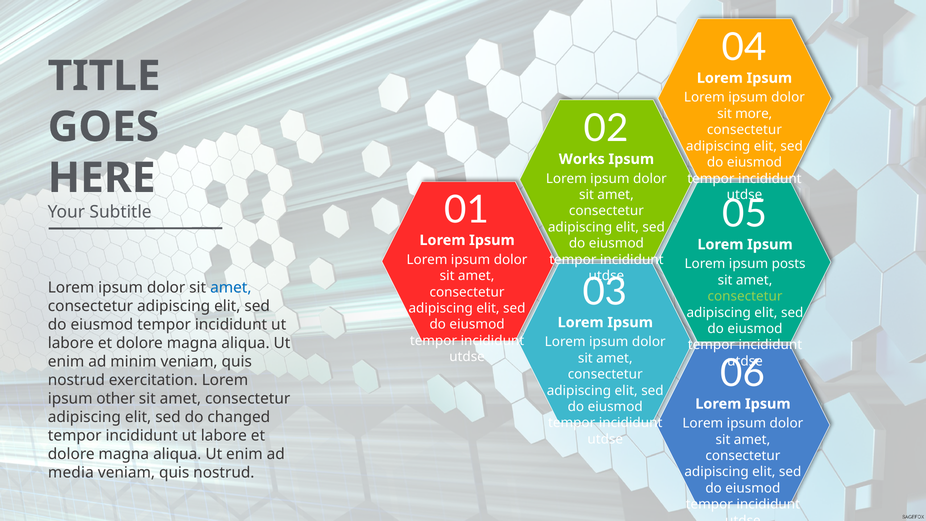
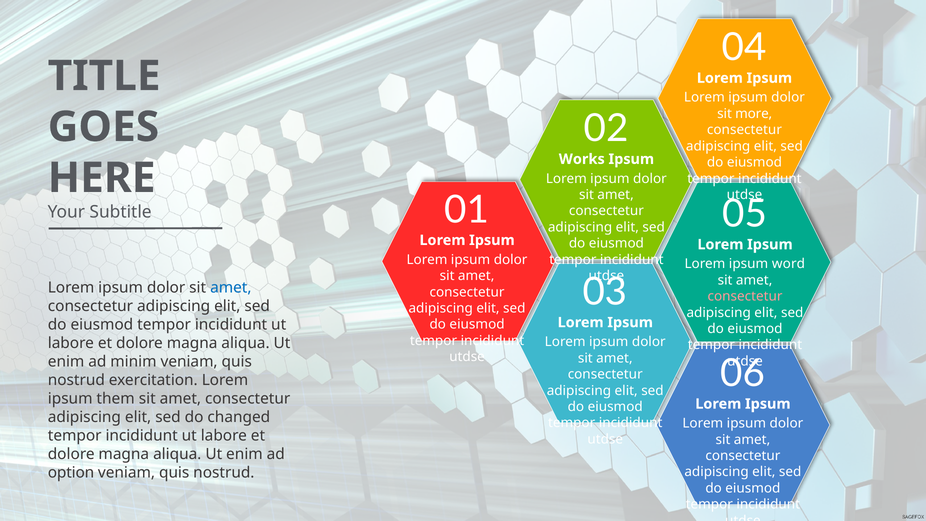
posts: posts -> word
consectetur at (745, 296) colour: light green -> pink
other: other -> them
media: media -> option
